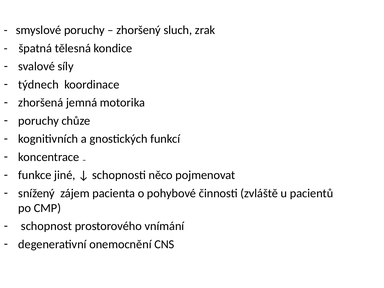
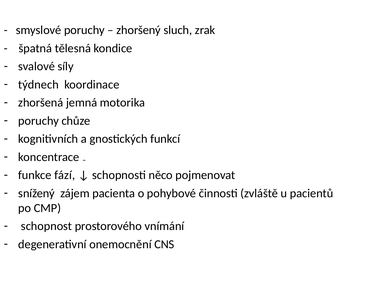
jiné: jiné -> fází
